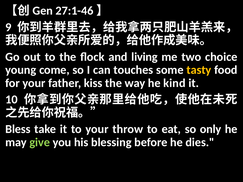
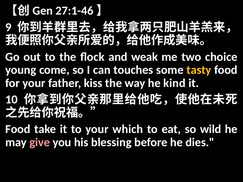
living: living -> weak
Bless at (18, 129): Bless -> Food
throw: throw -> which
only: only -> wild
give colour: light green -> pink
